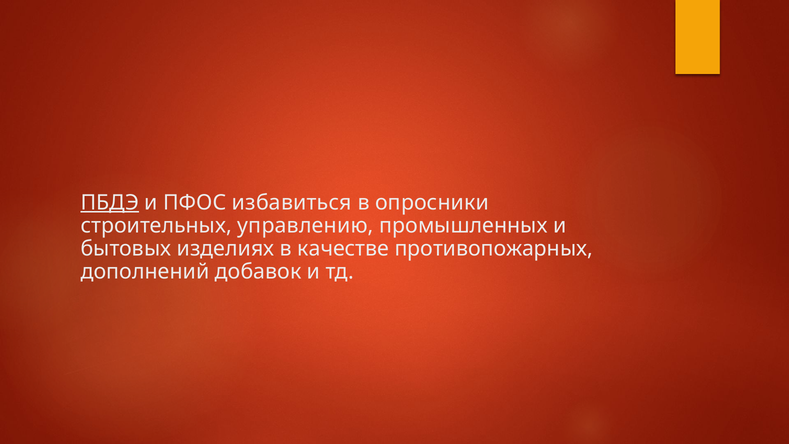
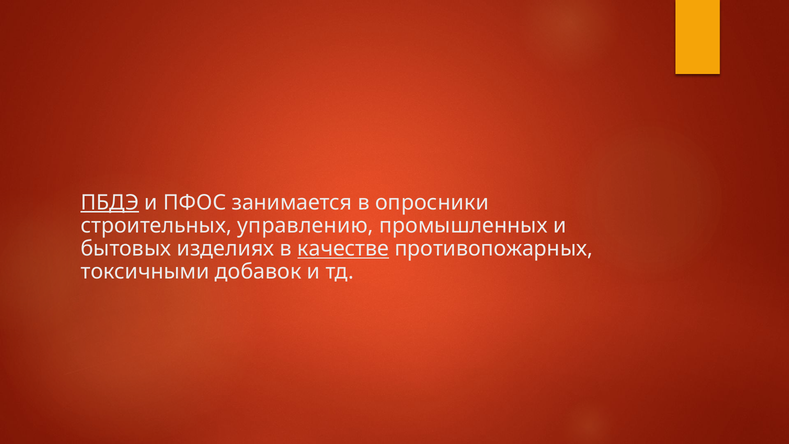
избавиться: избавиться -> занимается
качестве underline: none -> present
дополнений: дополнений -> токсичными
